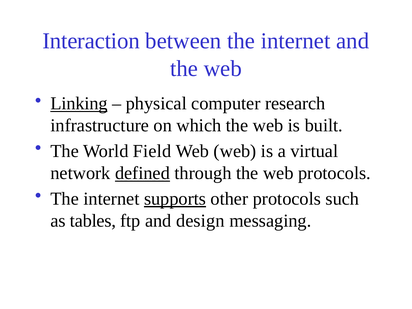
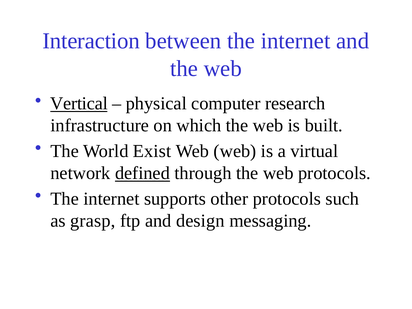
Linking: Linking -> Vertical
Field: Field -> Exist
supports underline: present -> none
tables: tables -> grasp
